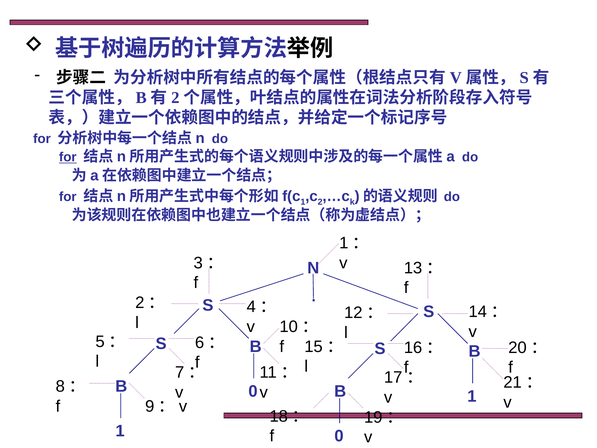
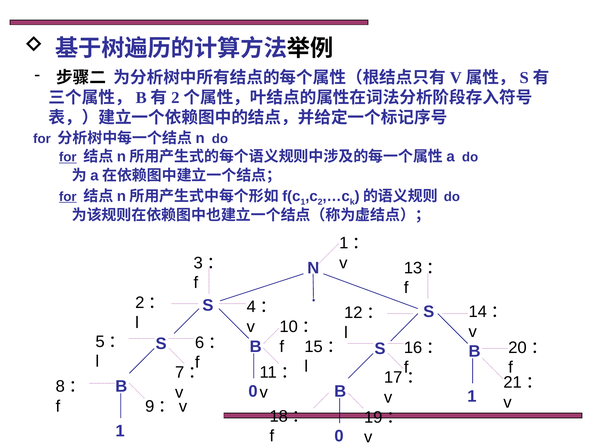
for at (68, 197) underline: none -> present
